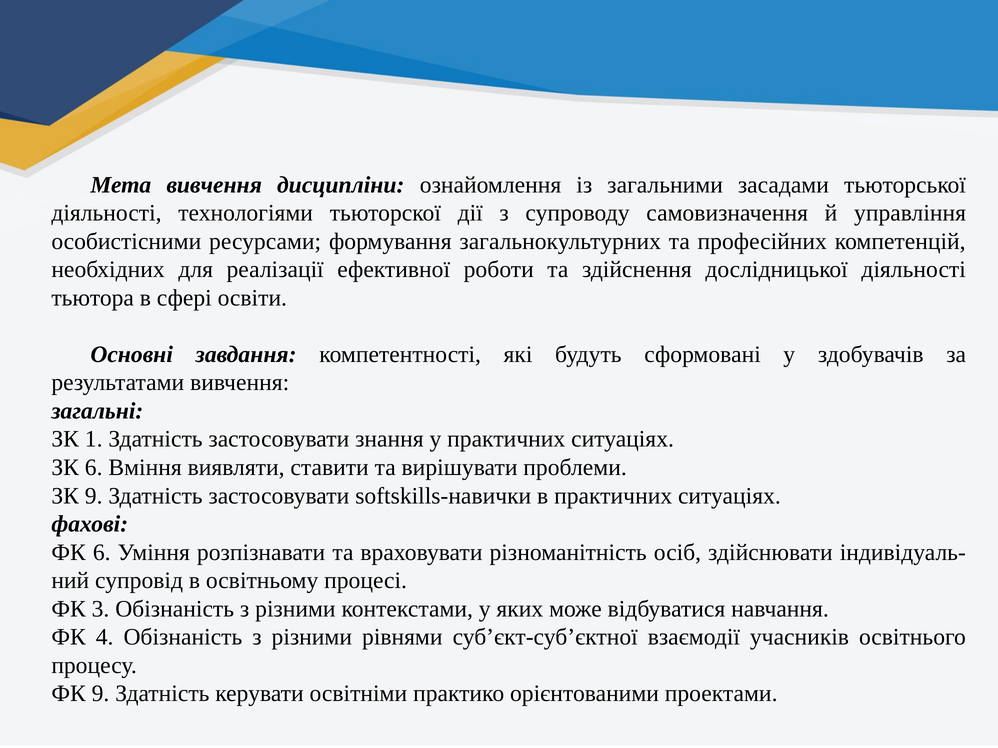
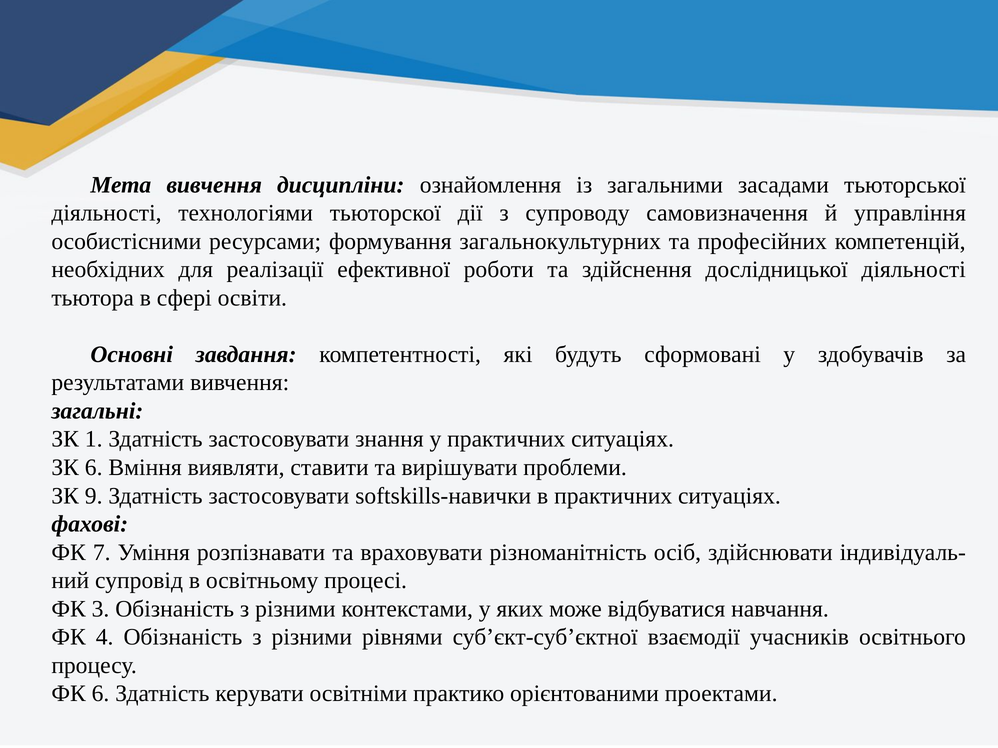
ФК 6: 6 -> 7
ФК 9: 9 -> 6
